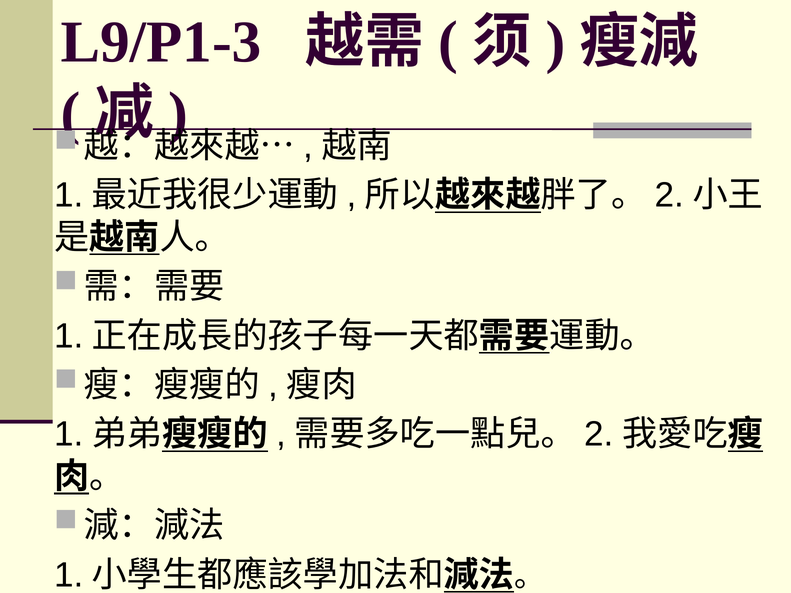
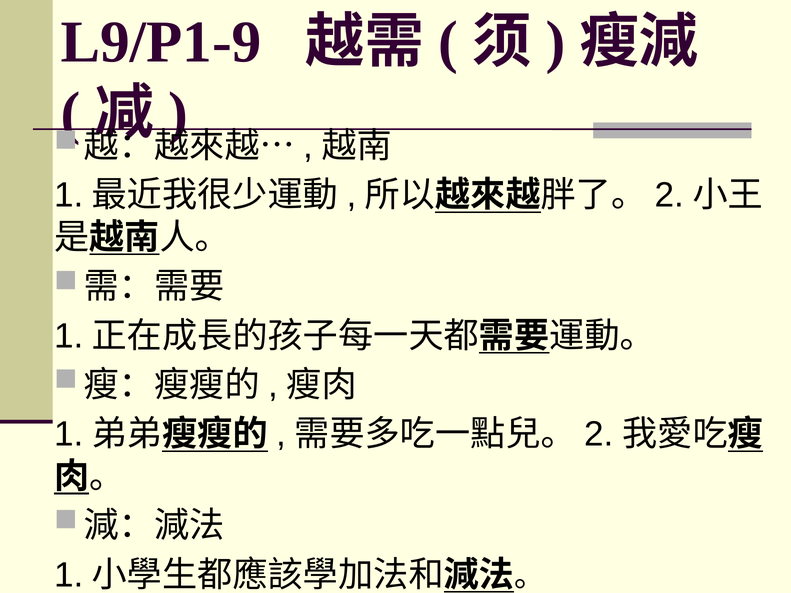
L9/P1-3: L9/P1-3 -> L9/P1-9
